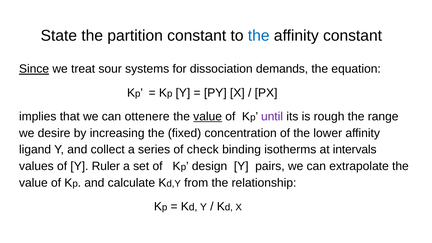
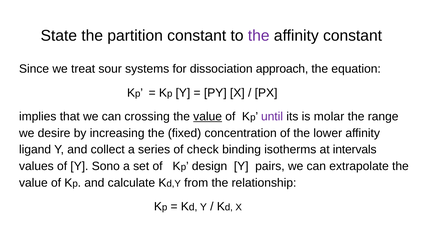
the at (259, 36) colour: blue -> purple
Since underline: present -> none
demands: demands -> approach
ottenere: ottenere -> crossing
rough: rough -> molar
Ruler: Ruler -> Sono
